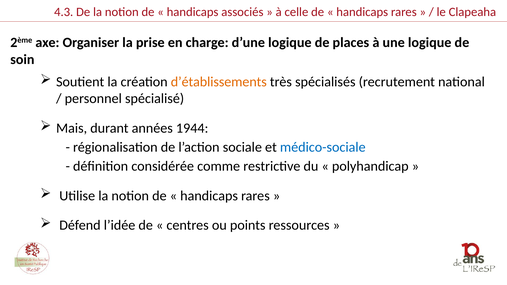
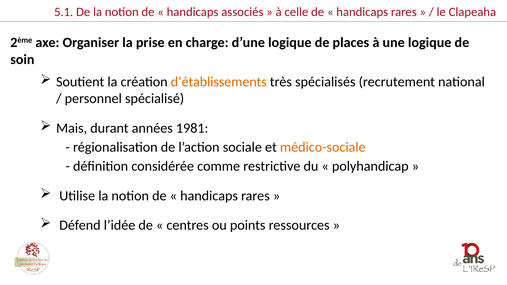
4.3: 4.3 -> 5.1
1944: 1944 -> 1981
médico-sociale colour: blue -> orange
